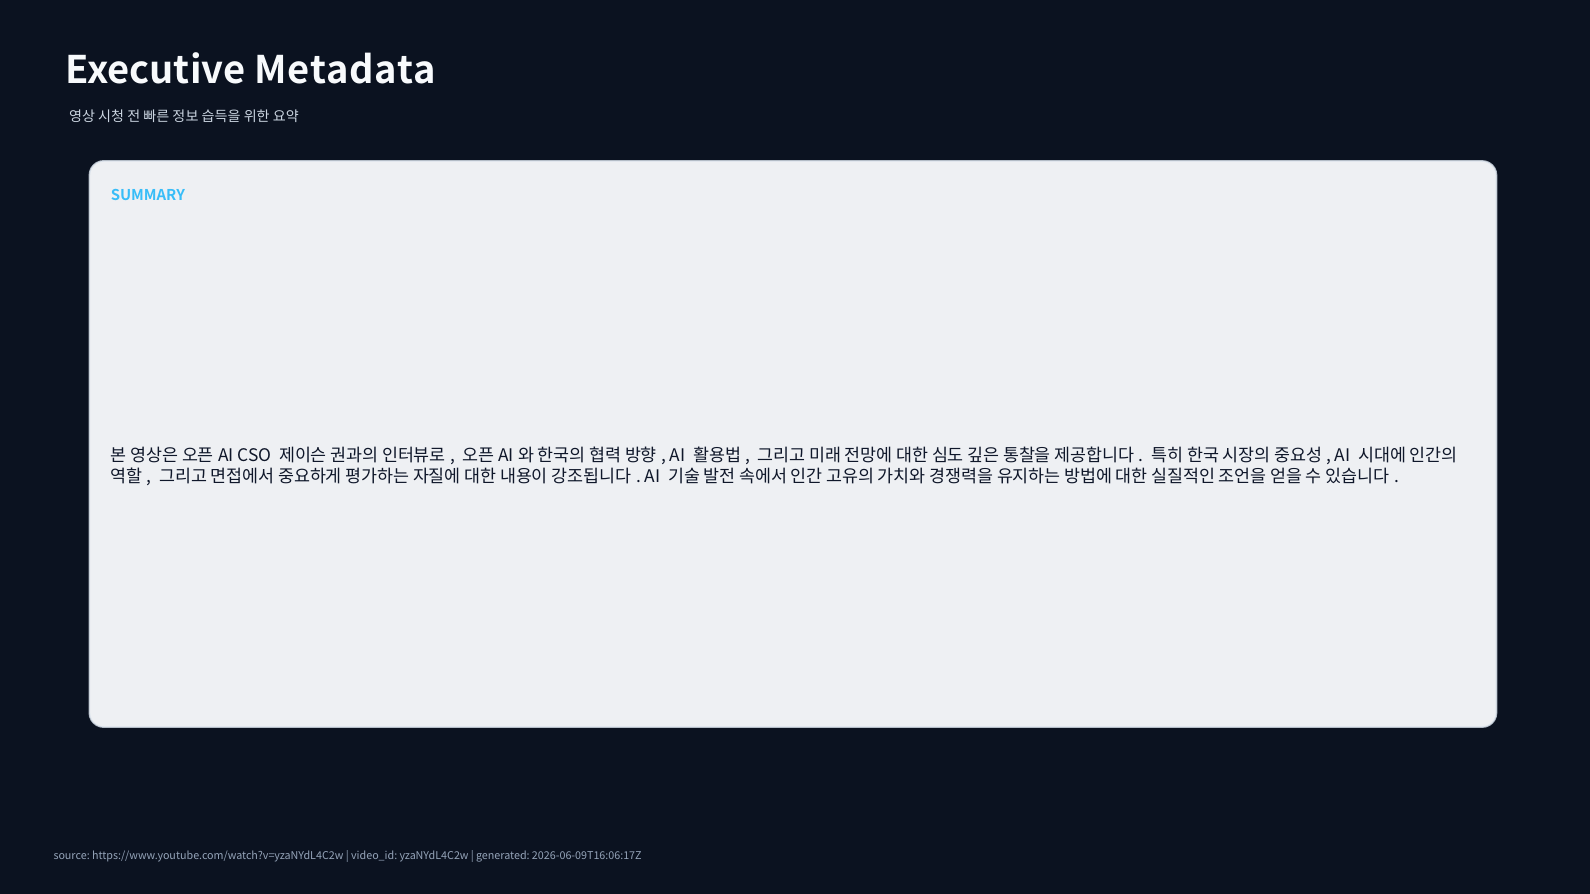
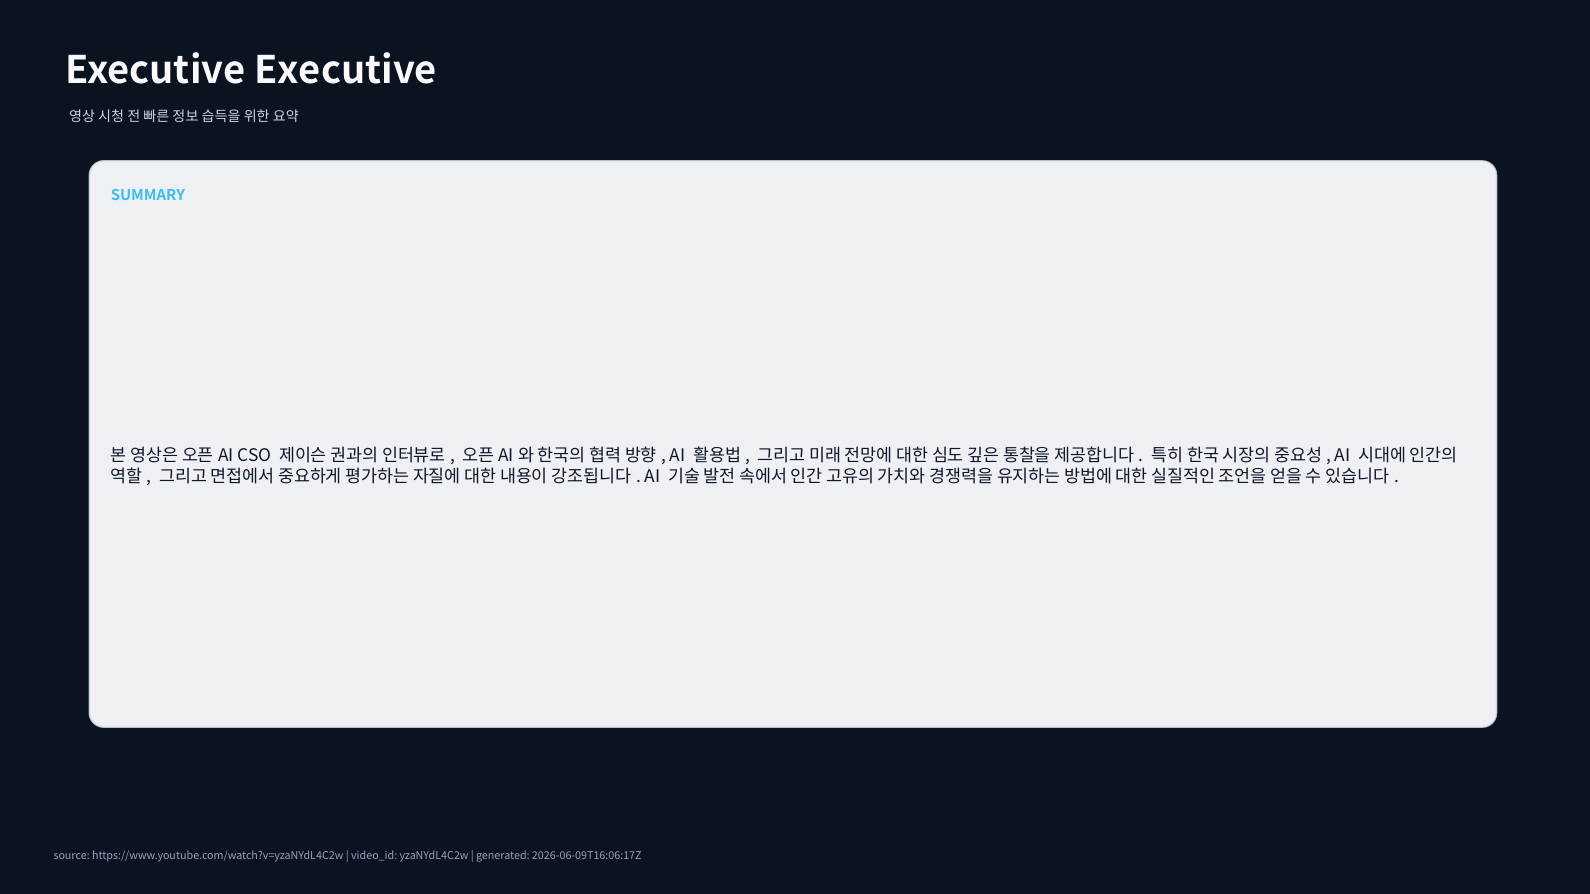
Executive Metadata: Metadata -> Executive
